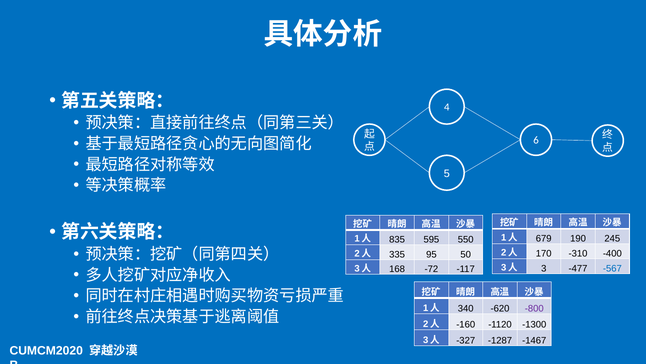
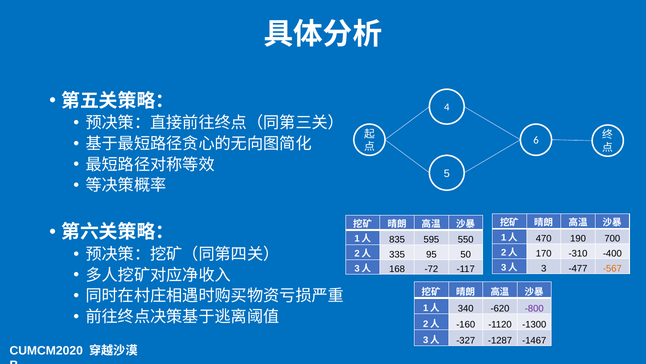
679: 679 -> 470
245: 245 -> 700
-567 colour: blue -> orange
